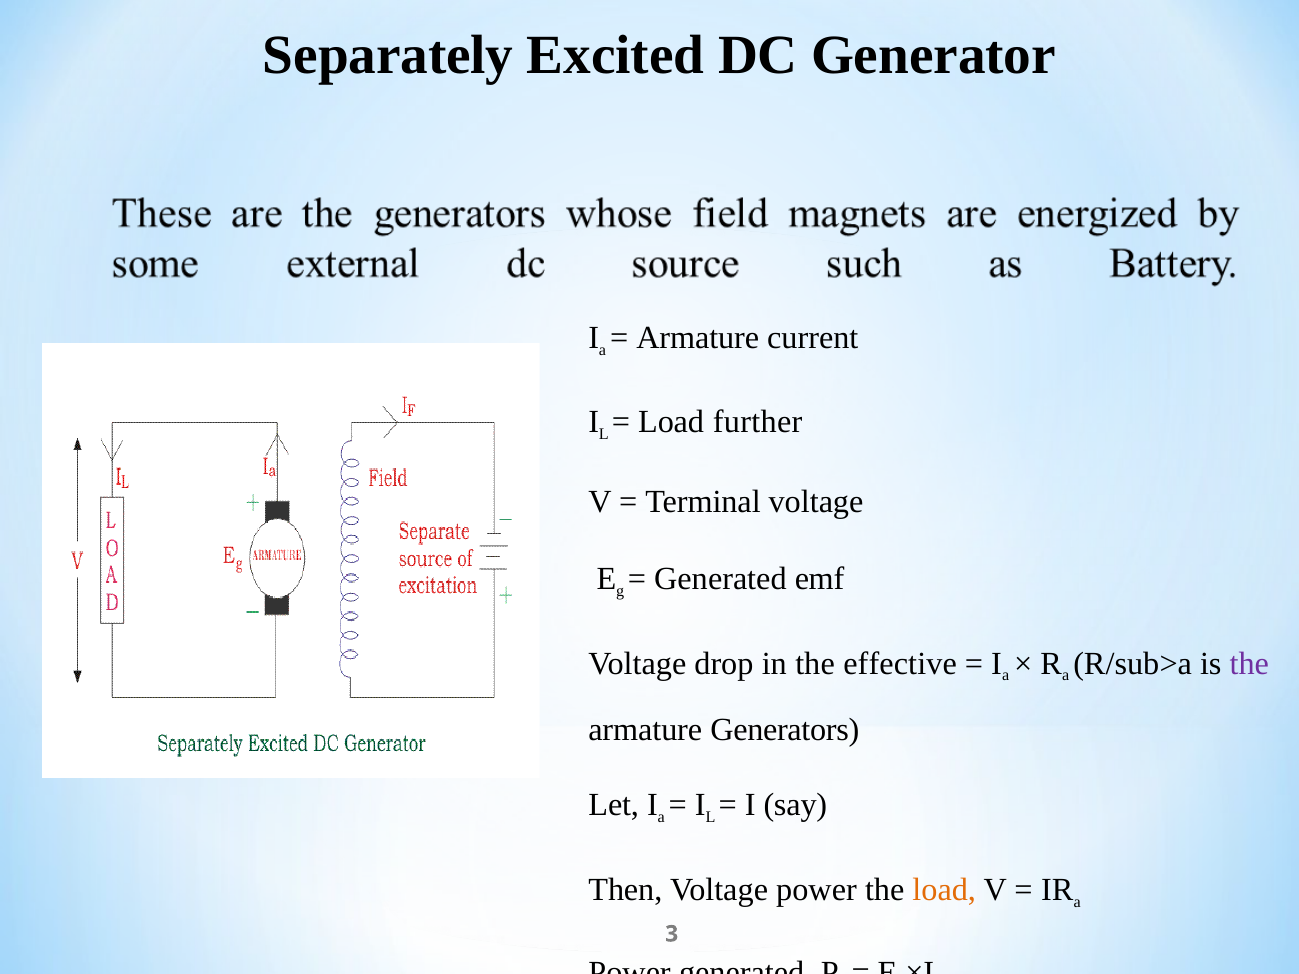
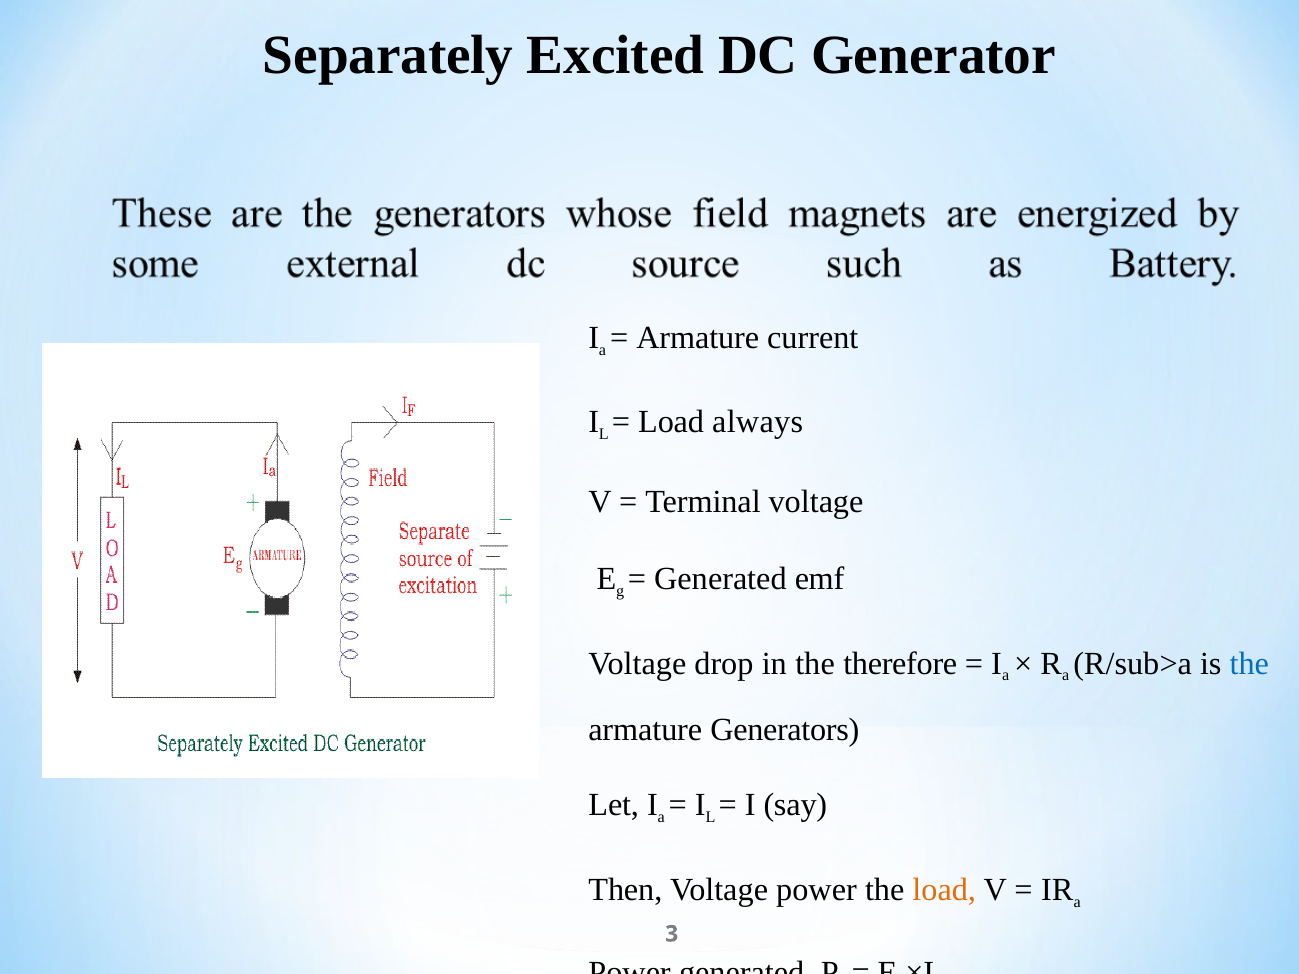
further: further -> always
effective: effective -> therefore
the at (1249, 664) colour: purple -> blue
